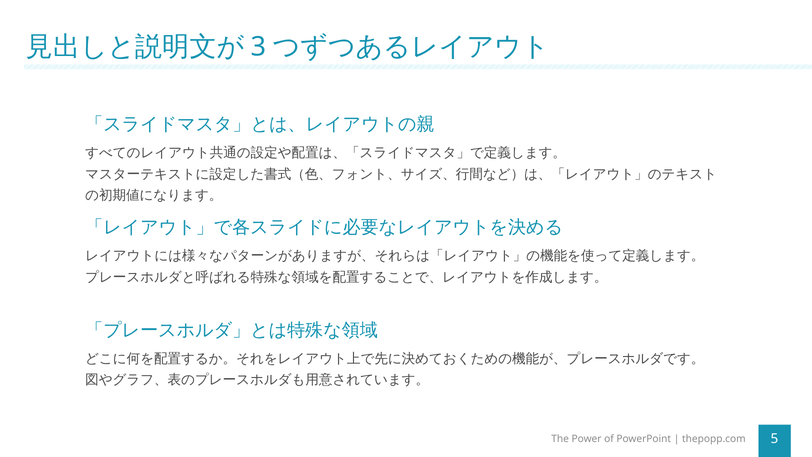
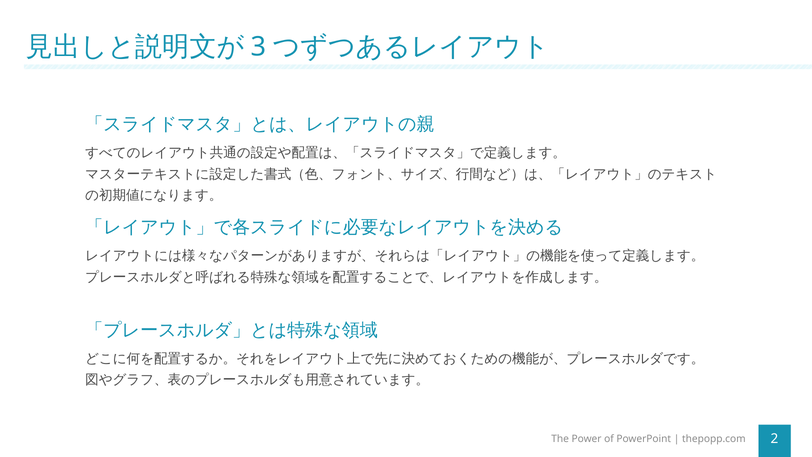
5: 5 -> 2
